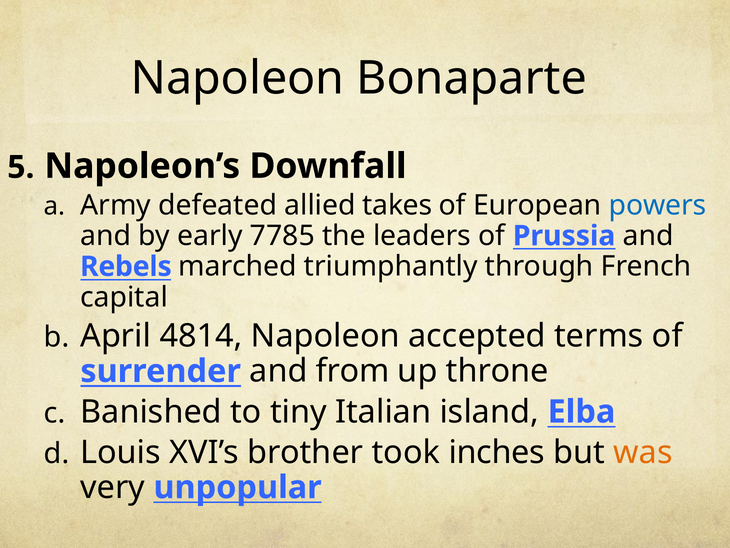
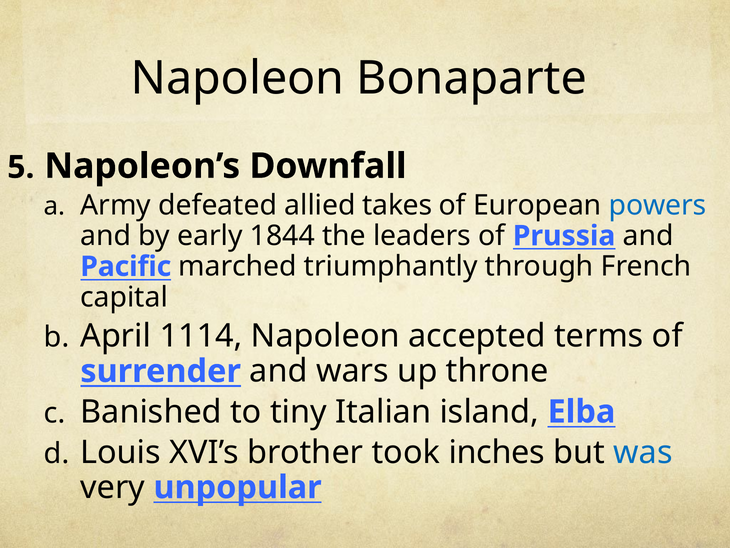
7785: 7785 -> 1844
Rebels: Rebels -> Pacific
4814: 4814 -> 1114
from: from -> wars
was colour: orange -> blue
